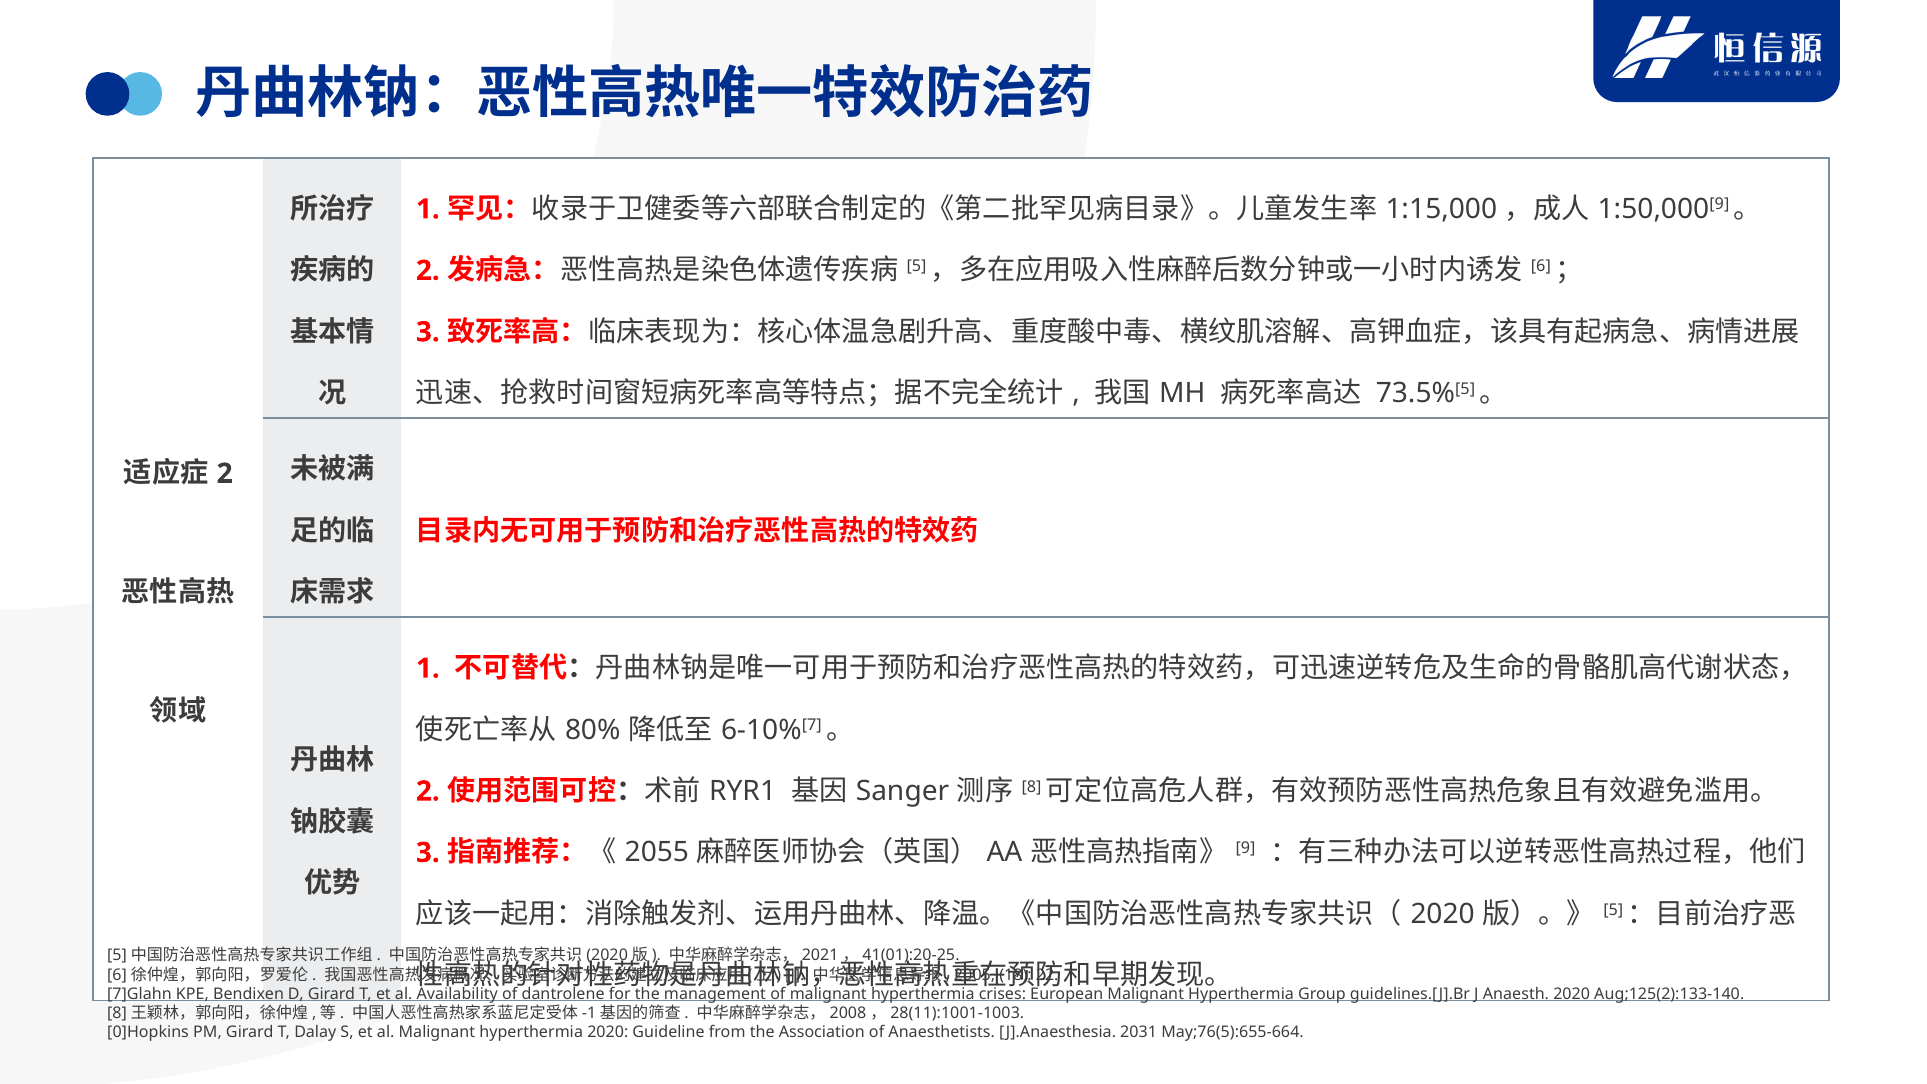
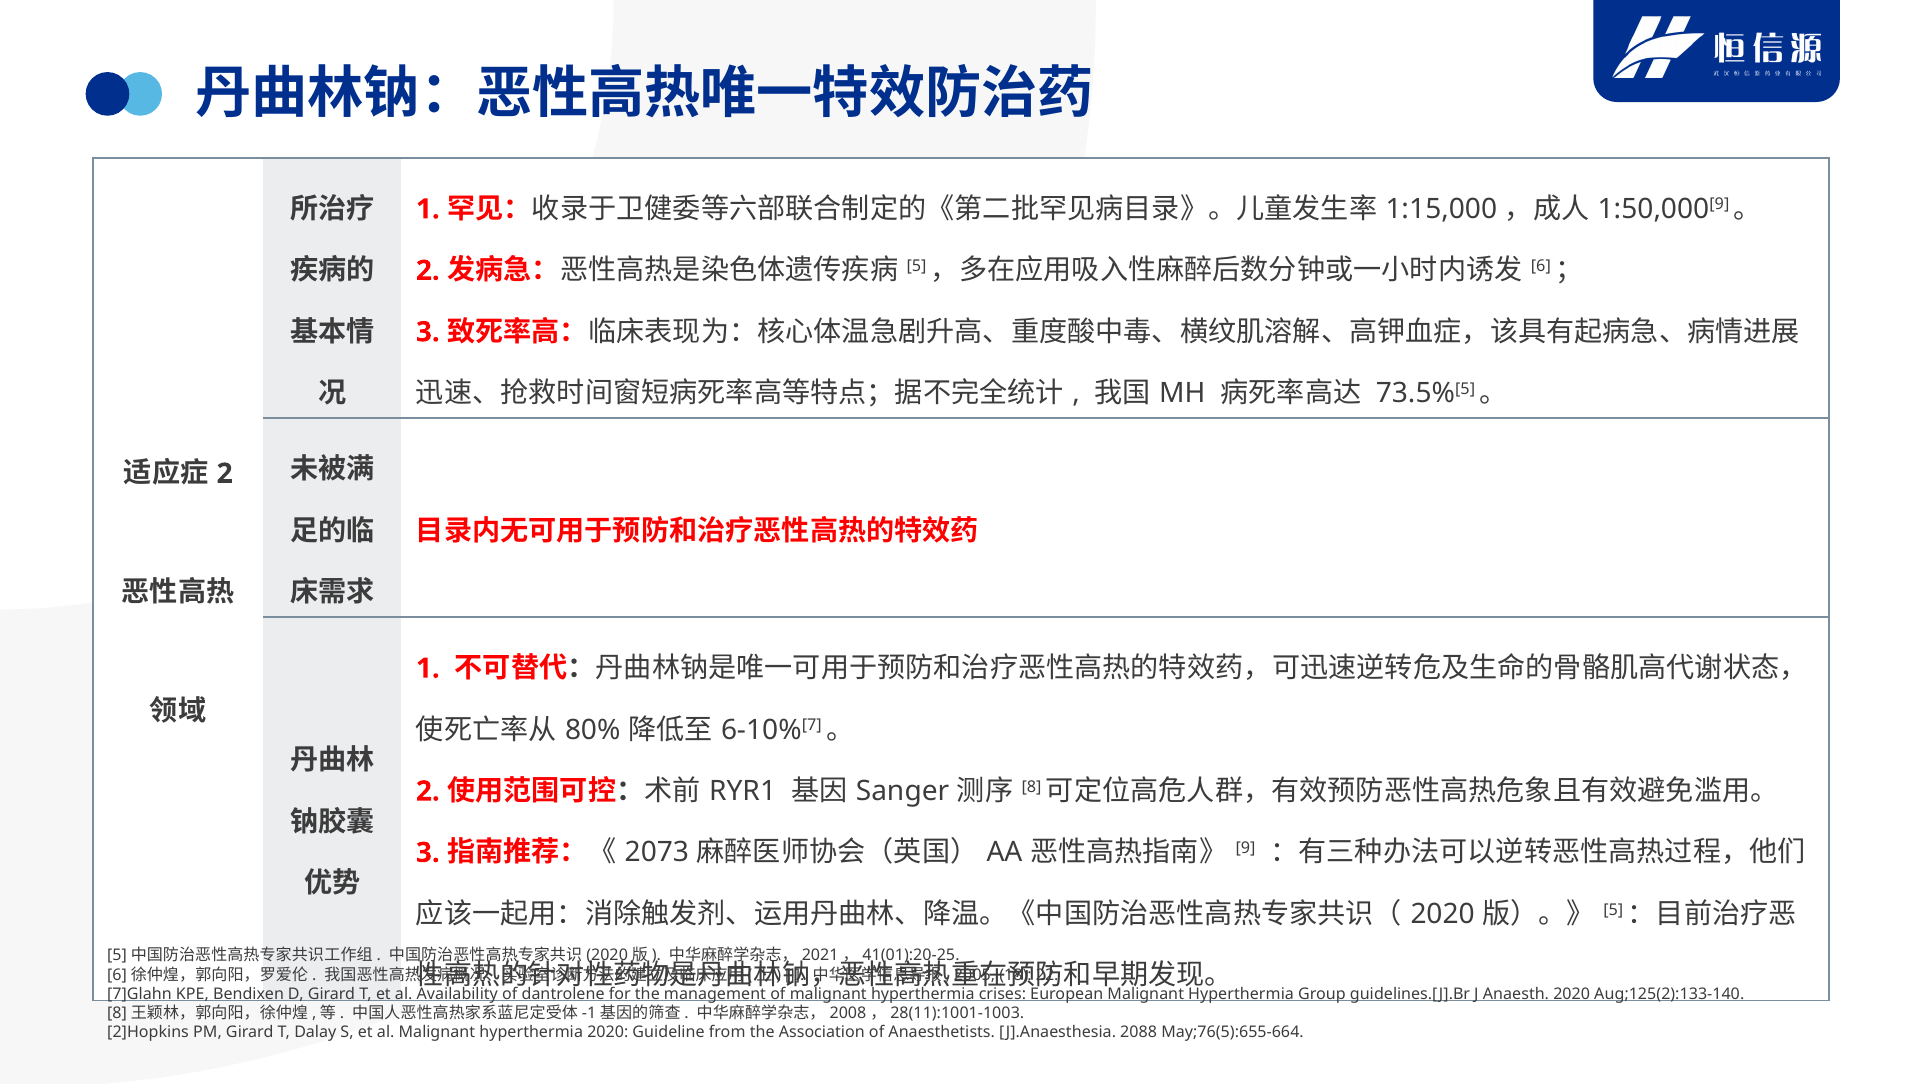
2055: 2055 -> 2073
0]Hopkins: 0]Hopkins -> 2]Hopkins
2031: 2031 -> 2088
